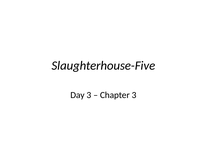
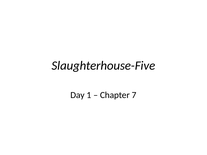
Day 3: 3 -> 1
Chapter 3: 3 -> 7
